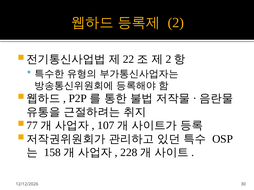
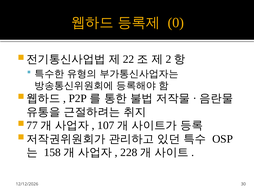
2 at (176, 23): 2 -> 0
